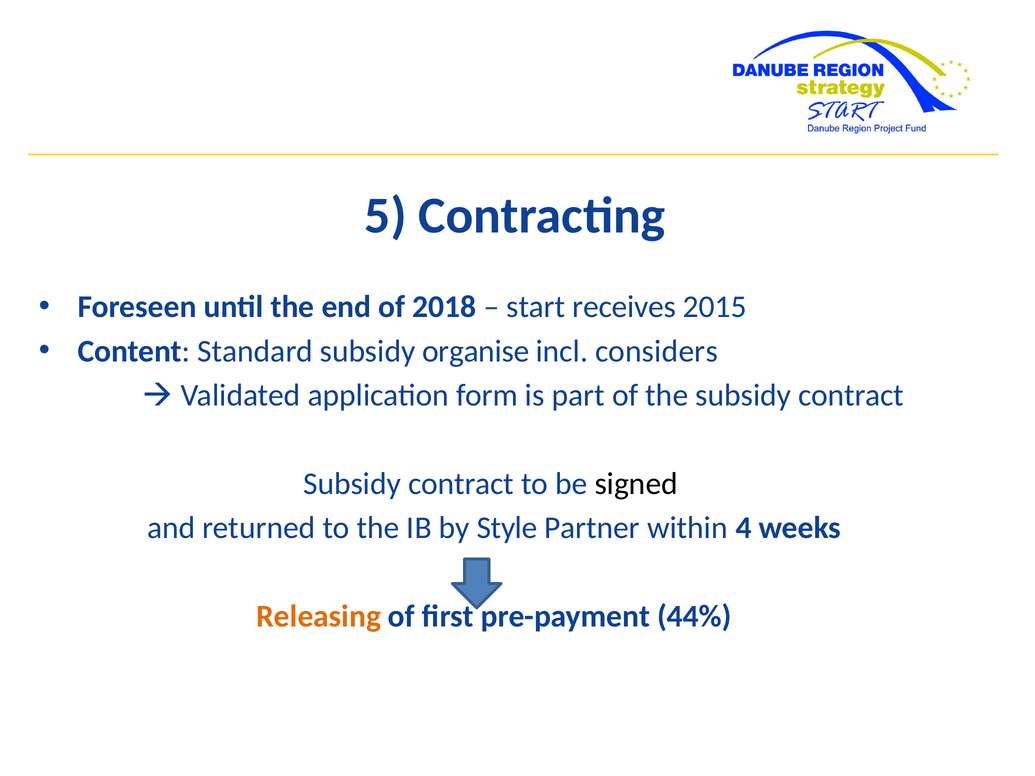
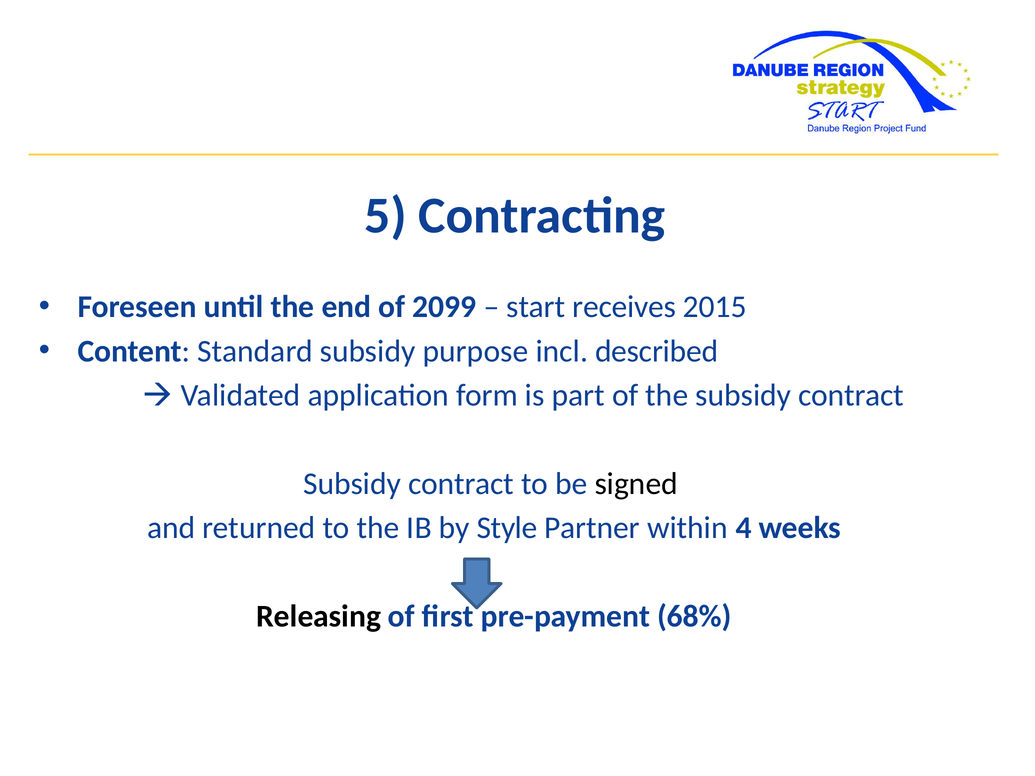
2018: 2018 -> 2099
organise: organise -> purpose
considers: considers -> described
Releasing colour: orange -> black
44%: 44% -> 68%
